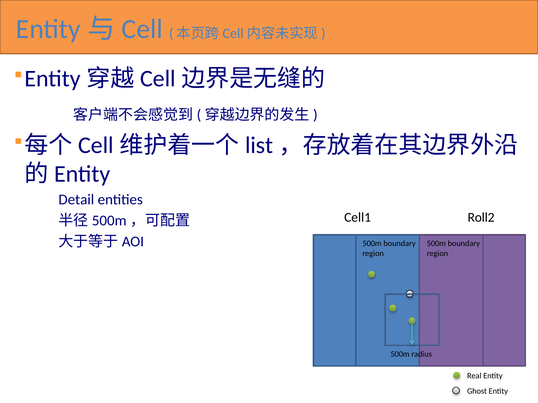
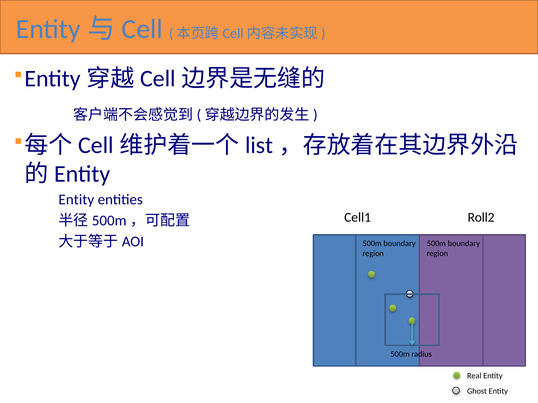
Detail at (76, 200): Detail -> Entity
